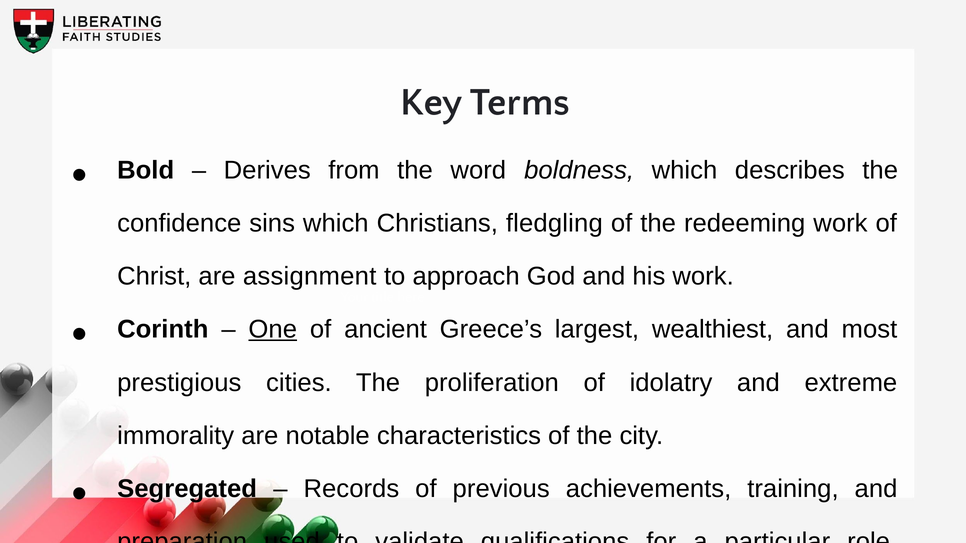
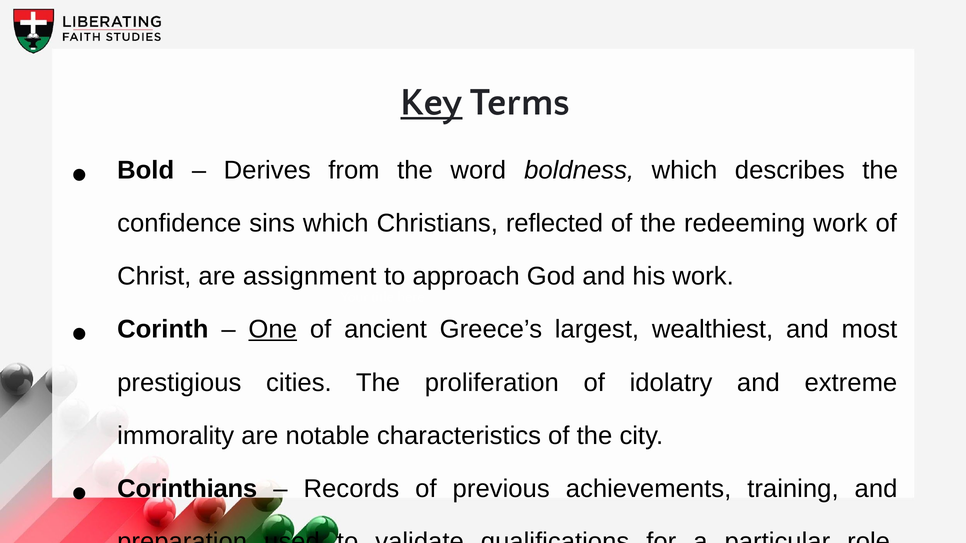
Key underline: none -> present
fledgling: fledgling -> reflected
Segregated: Segregated -> Corinthians
